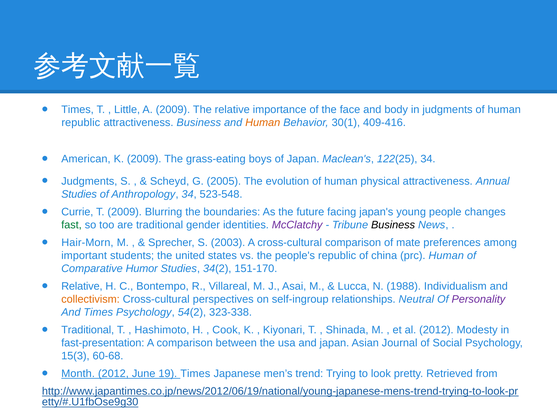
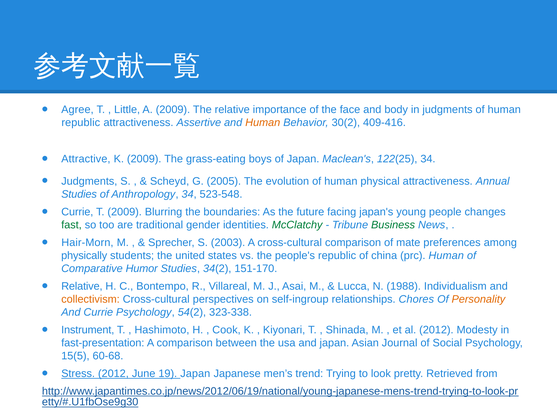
Times at (78, 110): Times -> Agree
attractiveness Business: Business -> Assertive
30(1: 30(1 -> 30(2
American: American -> Attractive
McClatchy colour: purple -> green
Business at (393, 225) colour: black -> green
important: important -> physically
Neutral: Neutral -> Chores
Personality colour: purple -> orange
And Times: Times -> Currie
Traditional at (88, 330): Traditional -> Instrument
15(3: 15(3 -> 15(5
Month: Month -> Stress
19 Times: Times -> Japan
